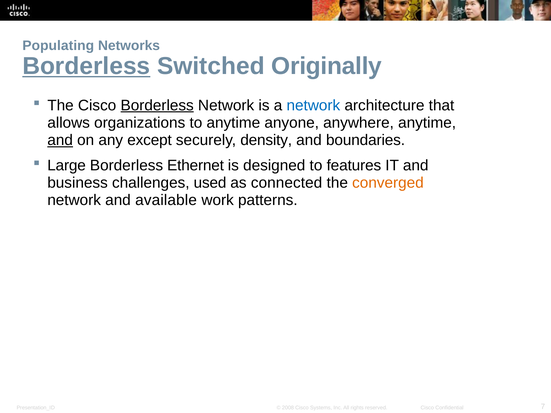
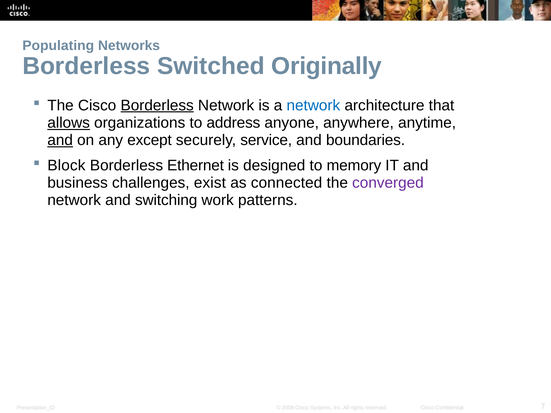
Borderless at (86, 66) underline: present -> none
allows underline: none -> present
to anytime: anytime -> address
density: density -> service
Large: Large -> Block
features: features -> memory
used: used -> exist
converged colour: orange -> purple
available: available -> switching
